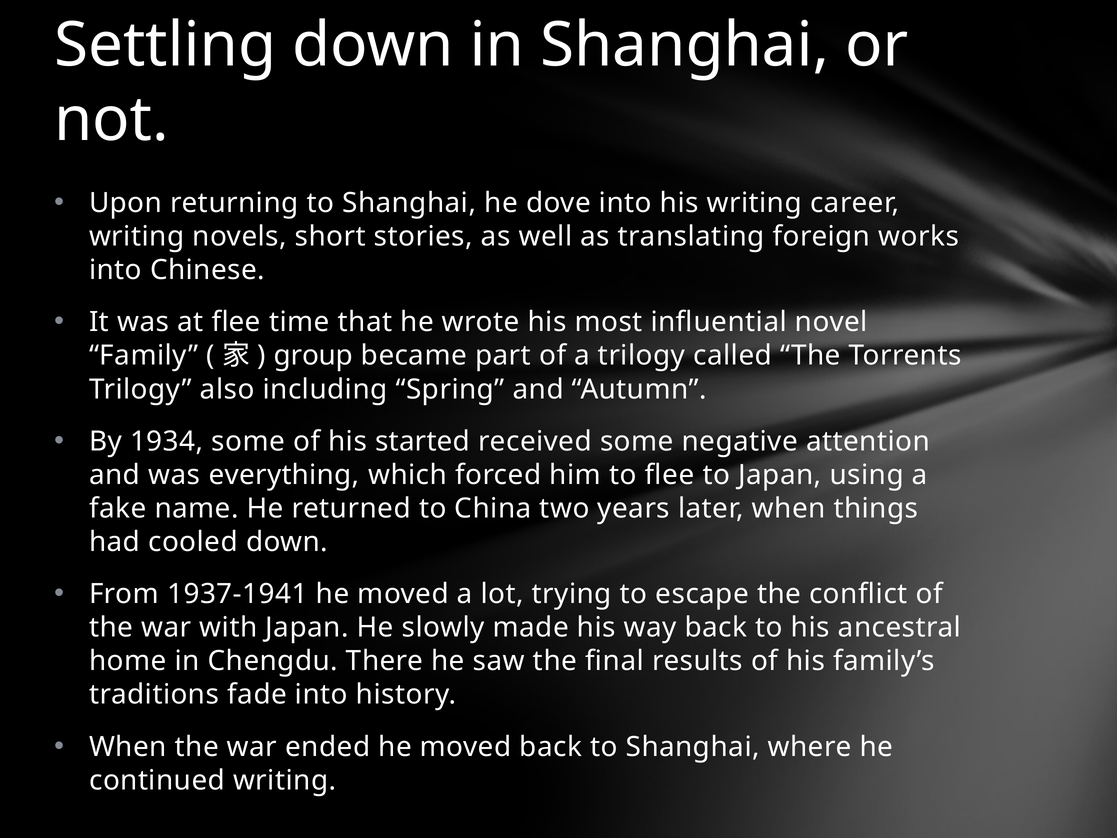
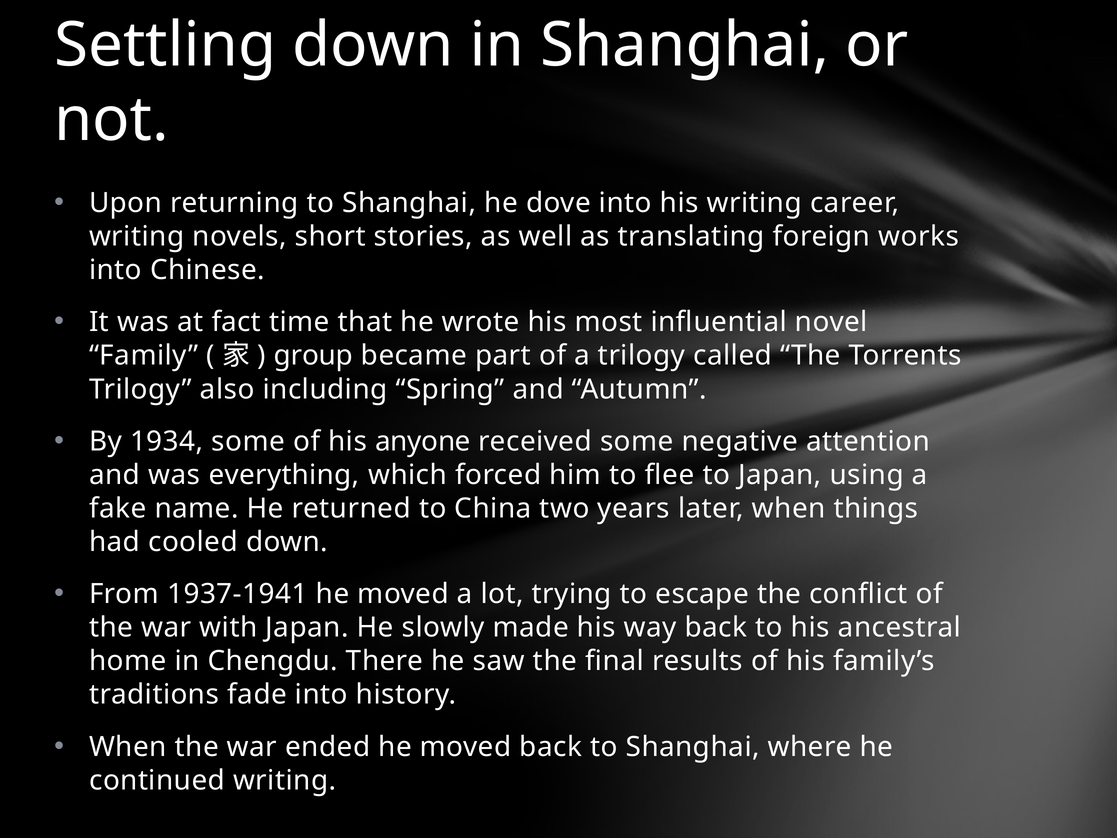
at flee: flee -> fact
started: started -> anyone
